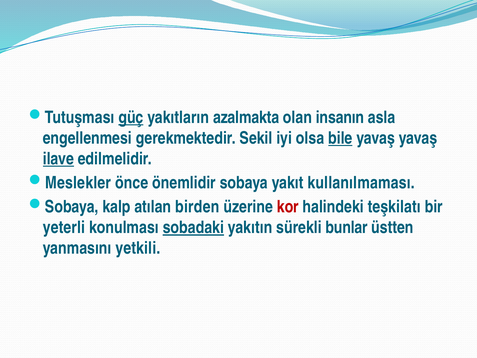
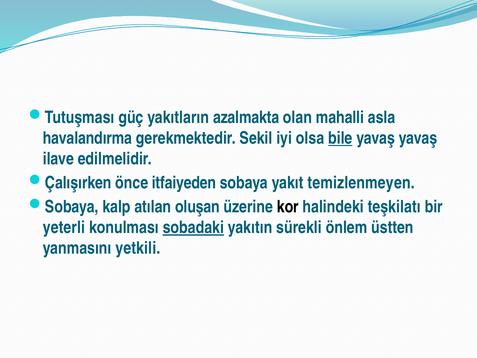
güç underline: present -> none
insanın: insanın -> mahalli
engellenmesi: engellenmesi -> havalandırma
ilave underline: present -> none
Meslekler: Meslekler -> Çalışırken
önemlidir: önemlidir -> itfaiyeden
kullanılmaması: kullanılmaması -> temizlenmeyen
birden: birden -> oluşan
kor colour: red -> black
bunlar: bunlar -> önlem
